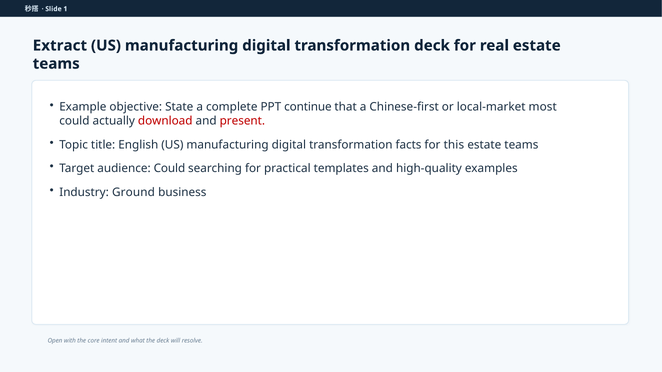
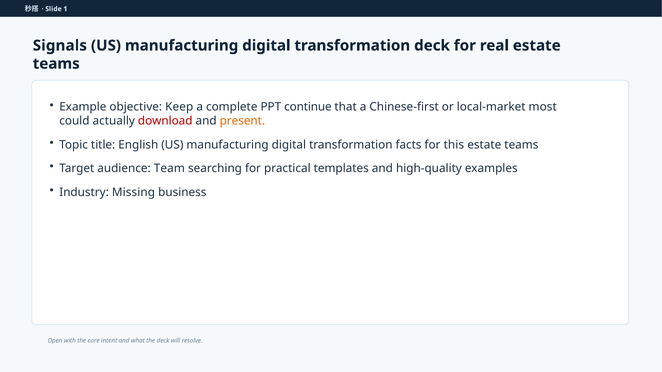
Extract: Extract -> Signals
State: State -> Keep
present colour: red -> orange
audience Could: Could -> Team
Ground: Ground -> Missing
